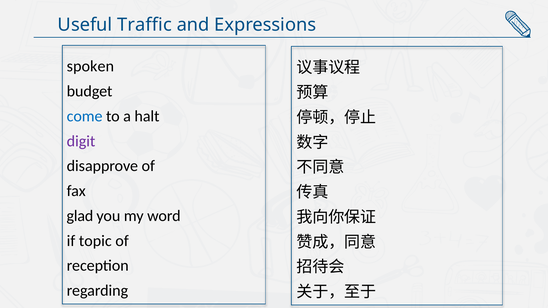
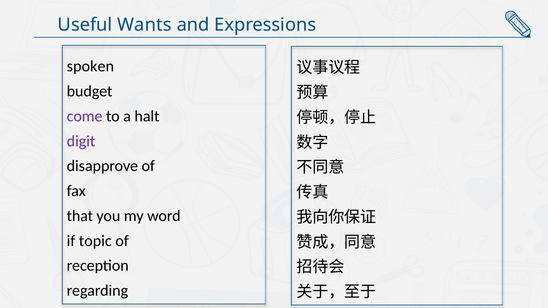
Traffic: Traffic -> Wants
come colour: blue -> purple
glad: glad -> that
